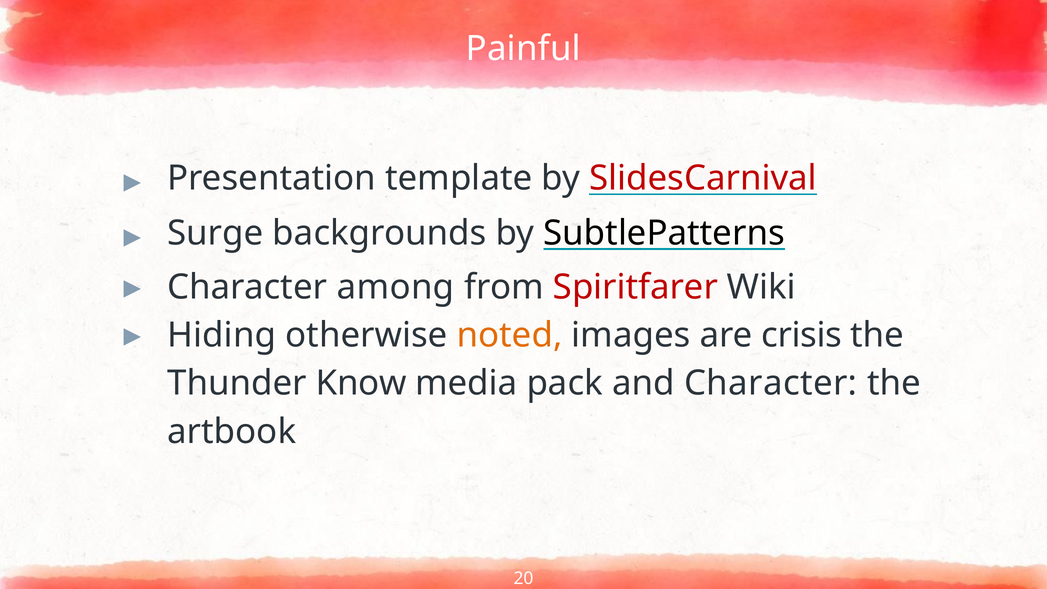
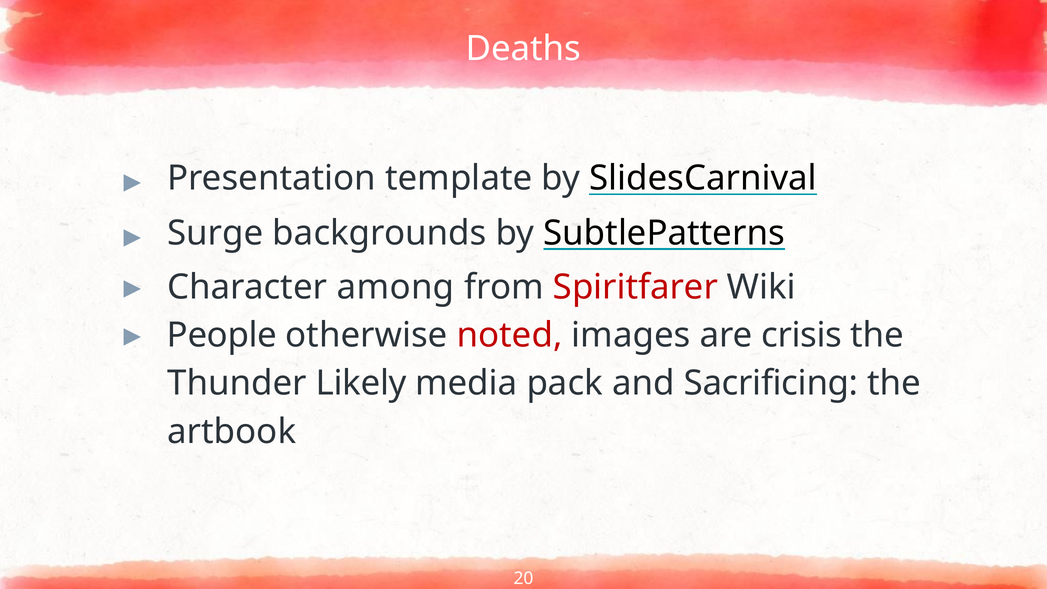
Painful: Painful -> Deaths
SlidesCarnival colour: red -> black
Hiding: Hiding -> People
noted colour: orange -> red
Know: Know -> Likely
and Character: Character -> Sacrificing
